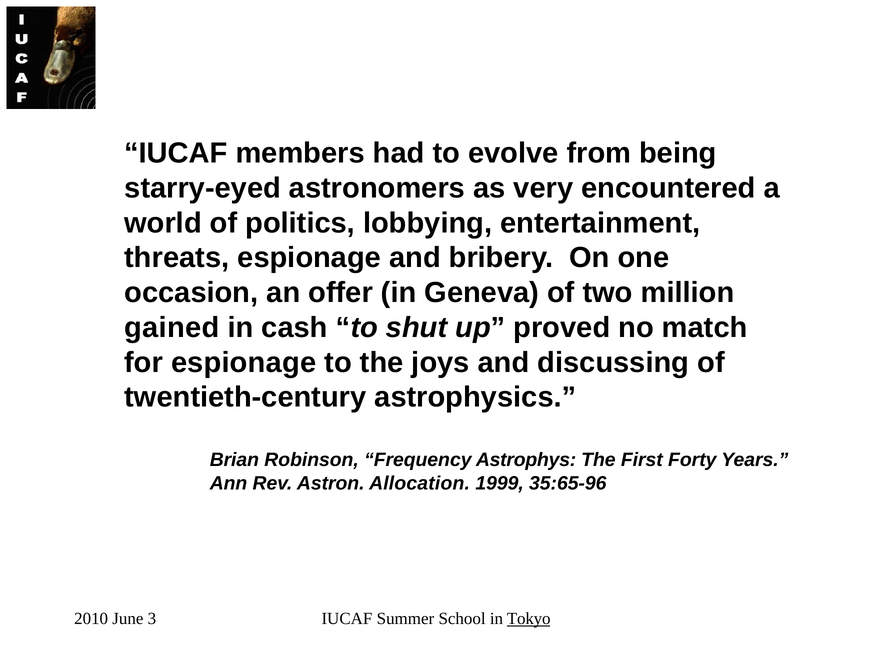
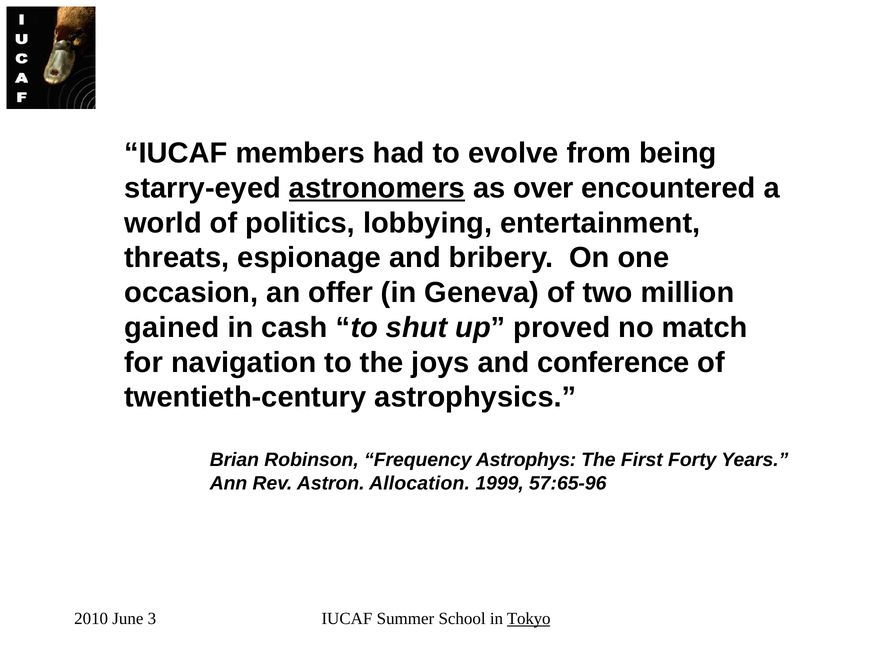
astronomers underline: none -> present
very: very -> over
for espionage: espionage -> navigation
discussing: discussing -> conference
35:65-96: 35:65-96 -> 57:65-96
